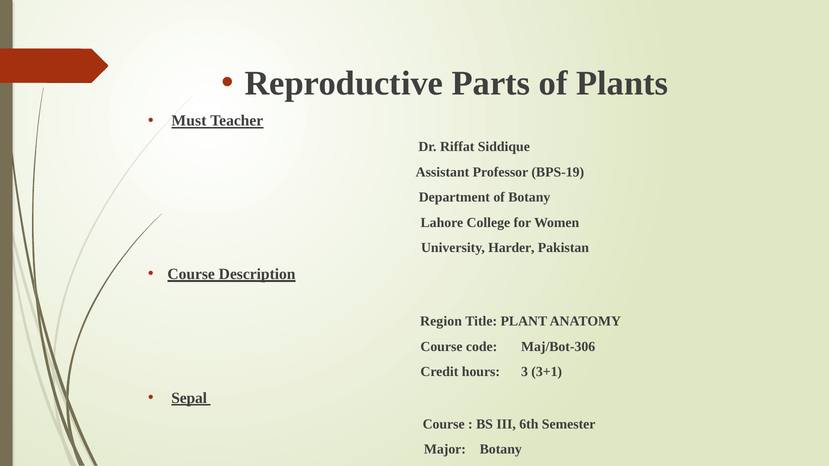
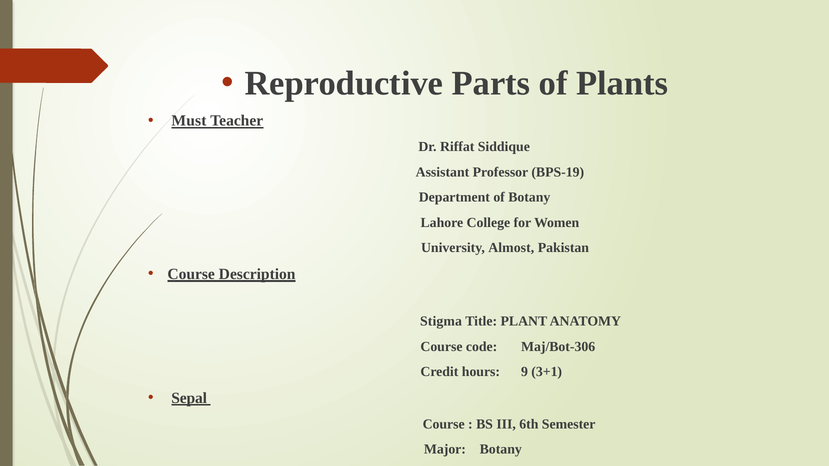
Harder: Harder -> Almost
Region: Region -> Stigma
3: 3 -> 9
